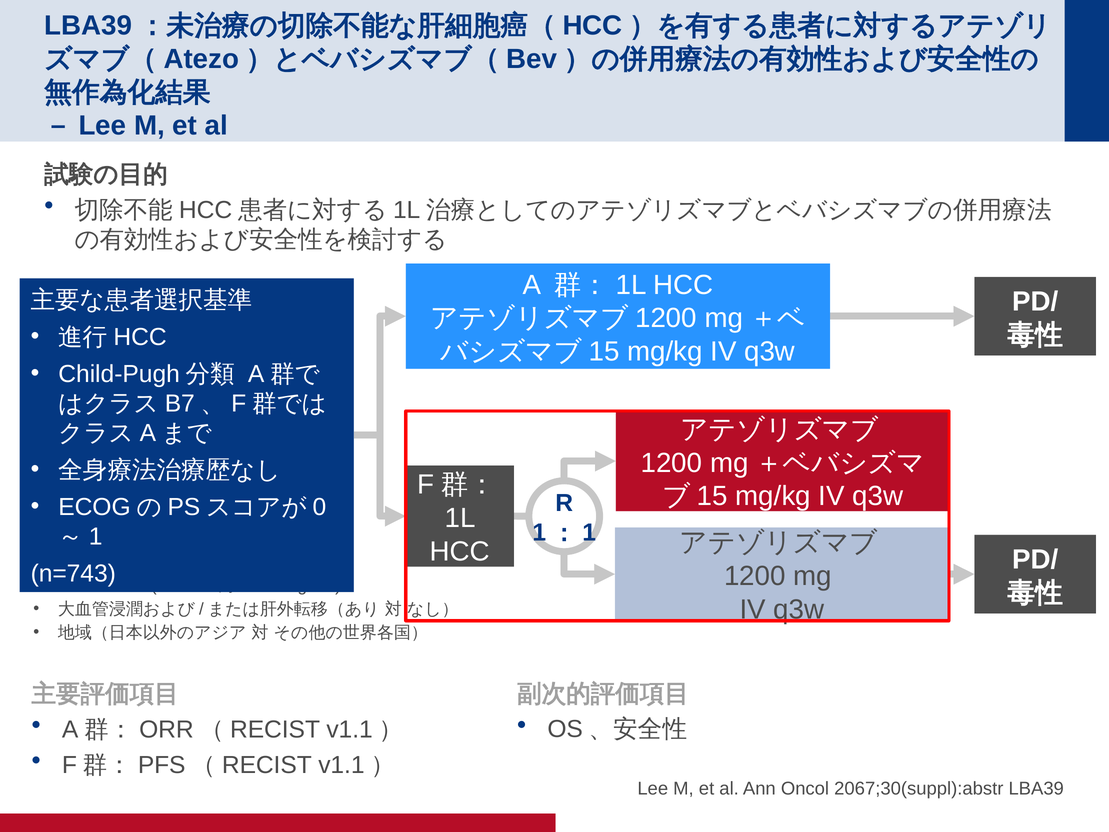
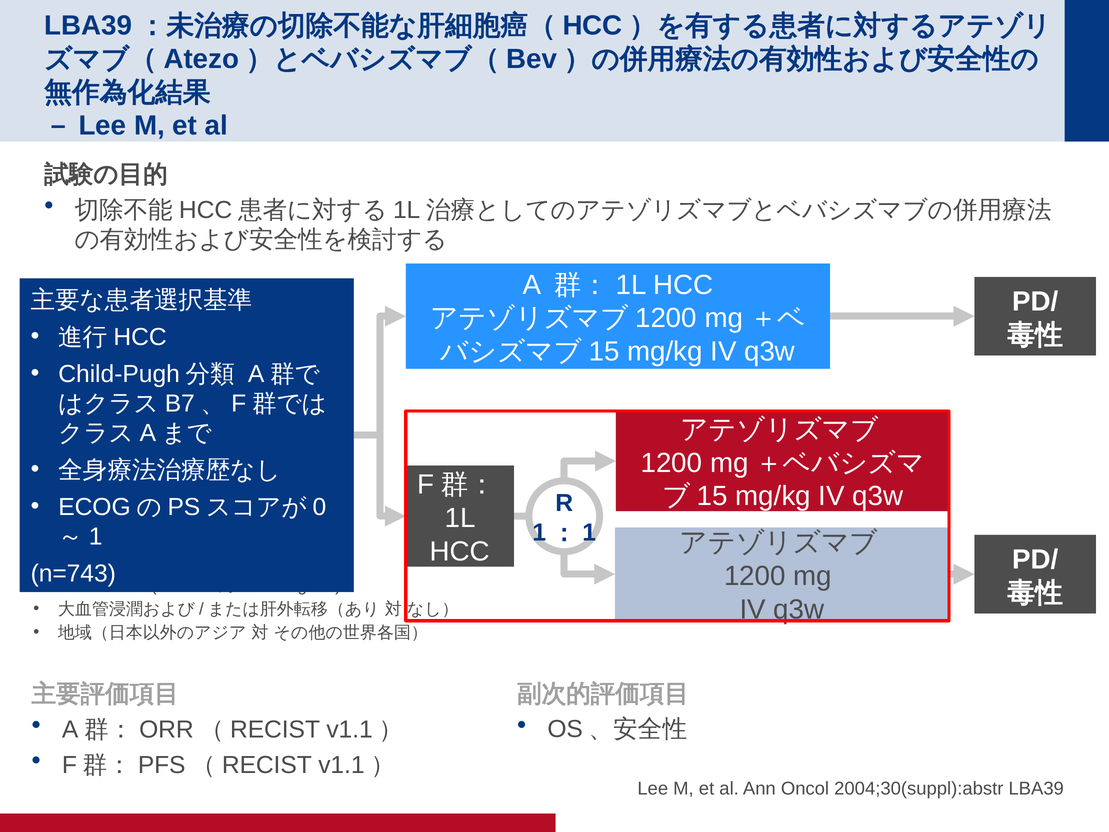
2067;30(suppl):abstr: 2067;30(suppl):abstr -> 2004;30(suppl):abstr
